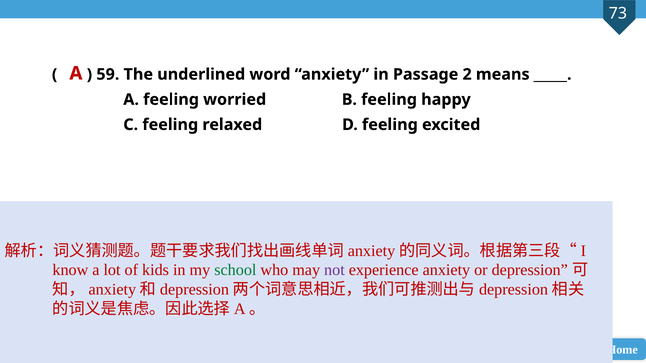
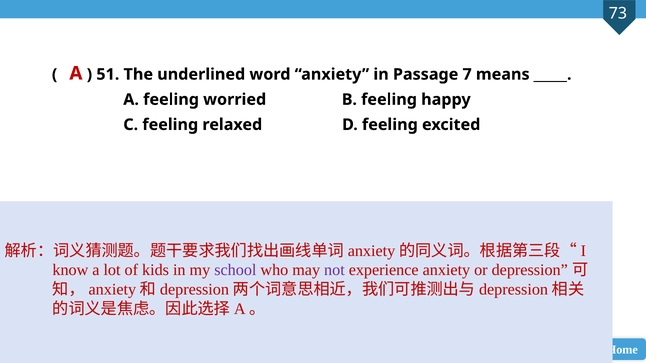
59: 59 -> 51
2: 2 -> 7
school colour: green -> purple
